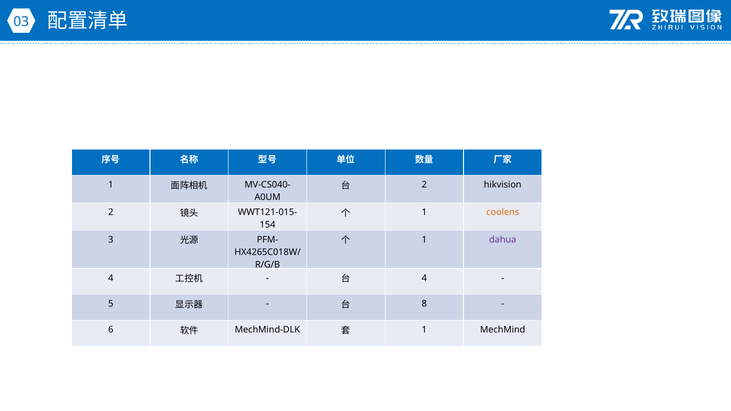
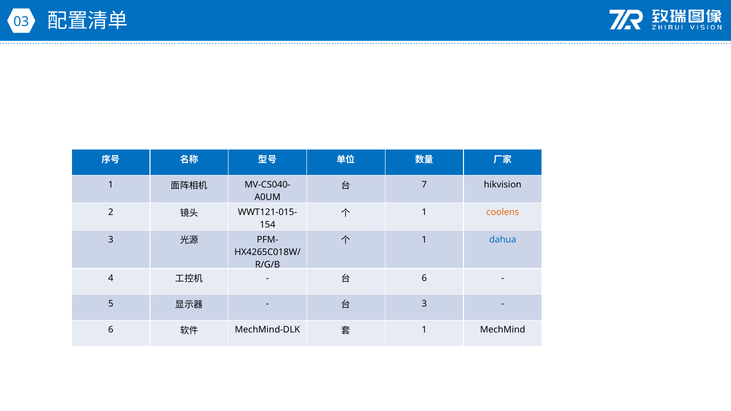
2 at (424, 185): 2 -> 7
dahua colour: purple -> blue
4 at (424, 278): 4 -> 6
8 at (424, 304): 8 -> 3
